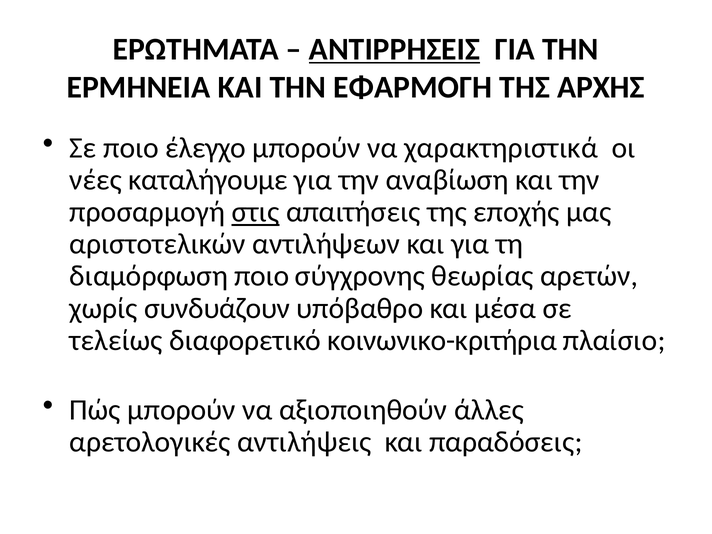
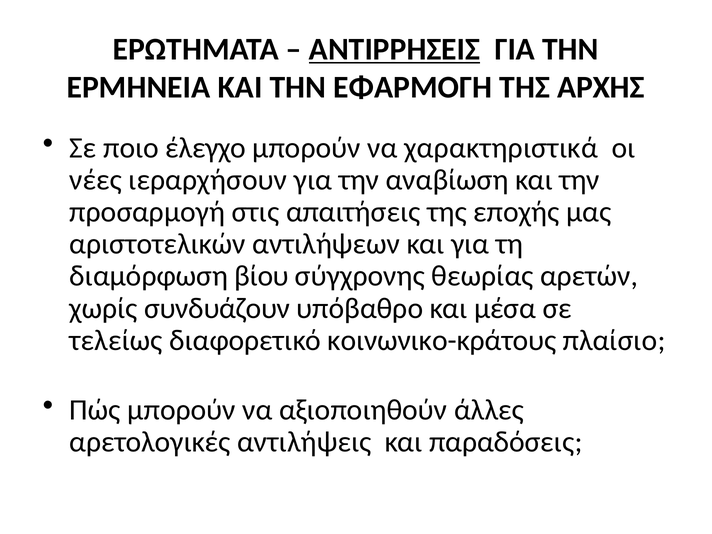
καταλήγουμε: καταλήγουμε -> ιεραρχήσουν
στις underline: present -> none
διαμόρφωση ποιο: ποιο -> βίου
κοινωνικο-κριτήρια: κοινωνικο-κριτήρια -> κοινωνικο-κράτους
